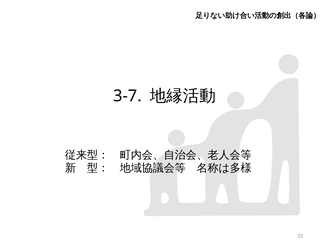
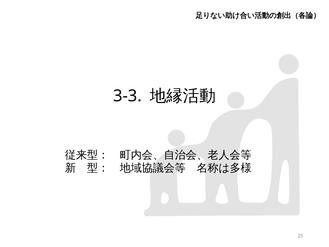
3-7: 3-7 -> 3-3
